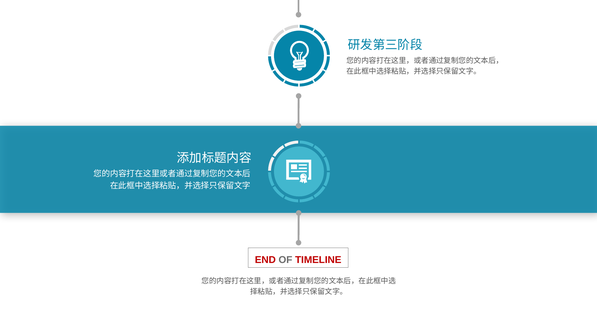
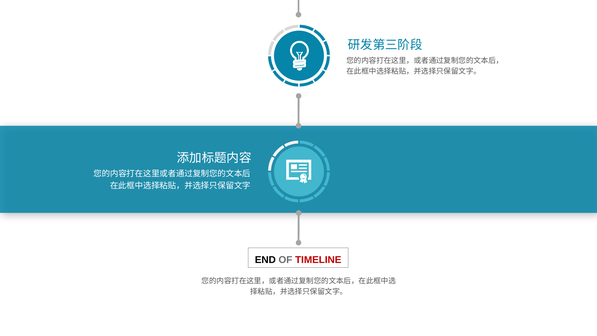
END colour: red -> black
